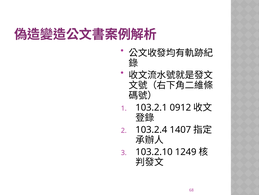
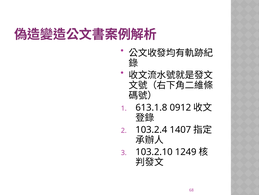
103.2.1: 103.2.1 -> 613.1.8
